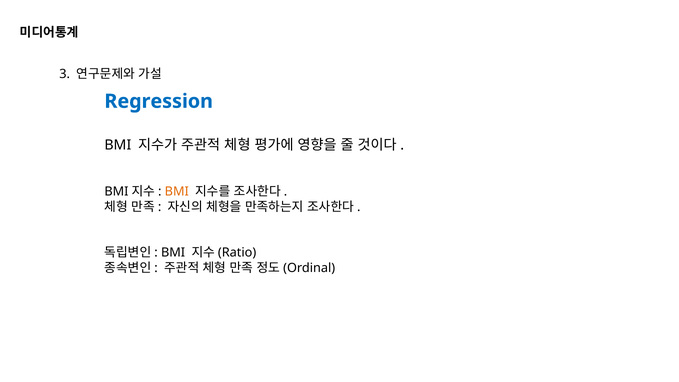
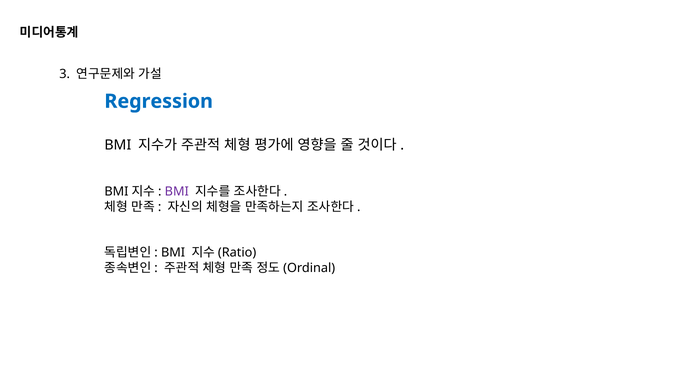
BMI at (177, 192) colour: orange -> purple
